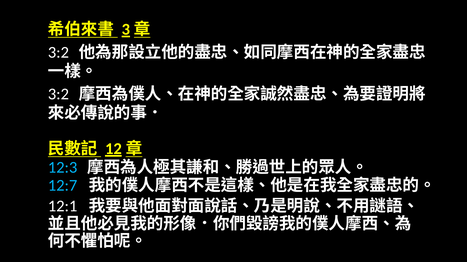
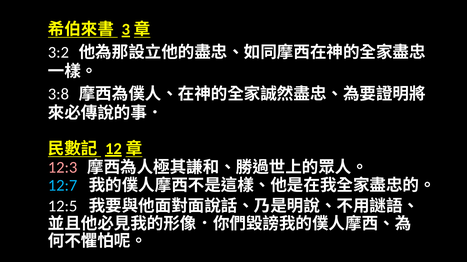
3:2 at (58, 94): 3:2 -> 3:8
12:3 colour: light blue -> pink
12:1: 12:1 -> 12:5
